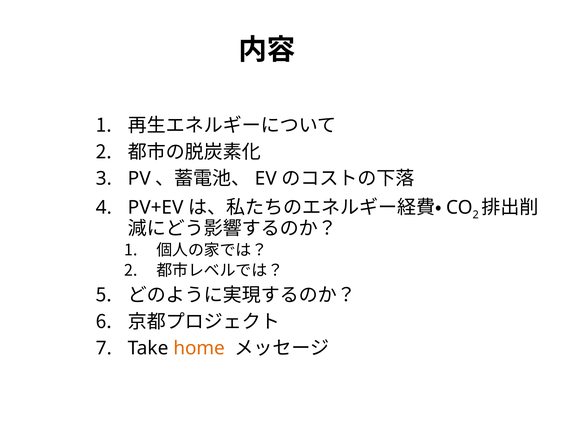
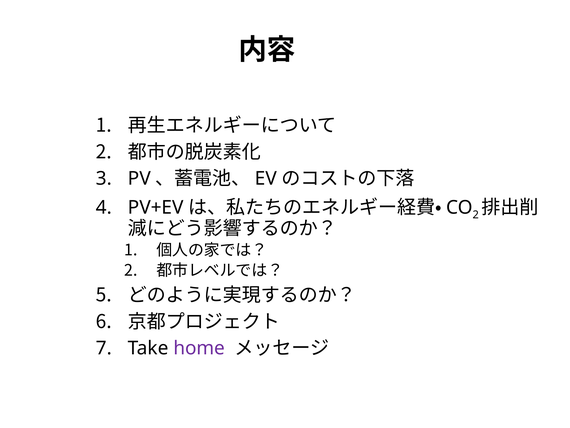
home colour: orange -> purple
